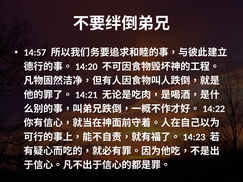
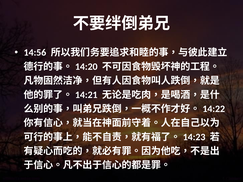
14:57: 14:57 -> 14:56
